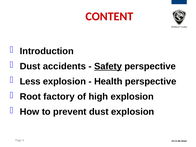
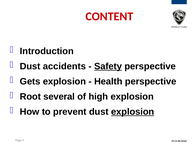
Less: Less -> Gets
factory: factory -> several
explosion at (133, 112) underline: none -> present
